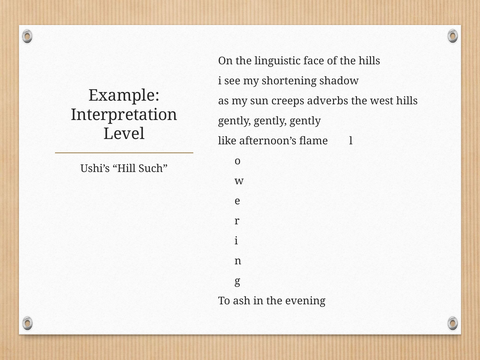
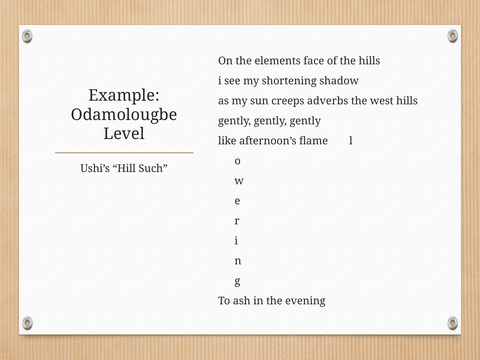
linguistic: linguistic -> elements
Interpretation: Interpretation -> Odamolougbe
